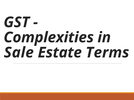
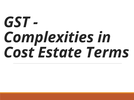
Sale: Sale -> Cost
